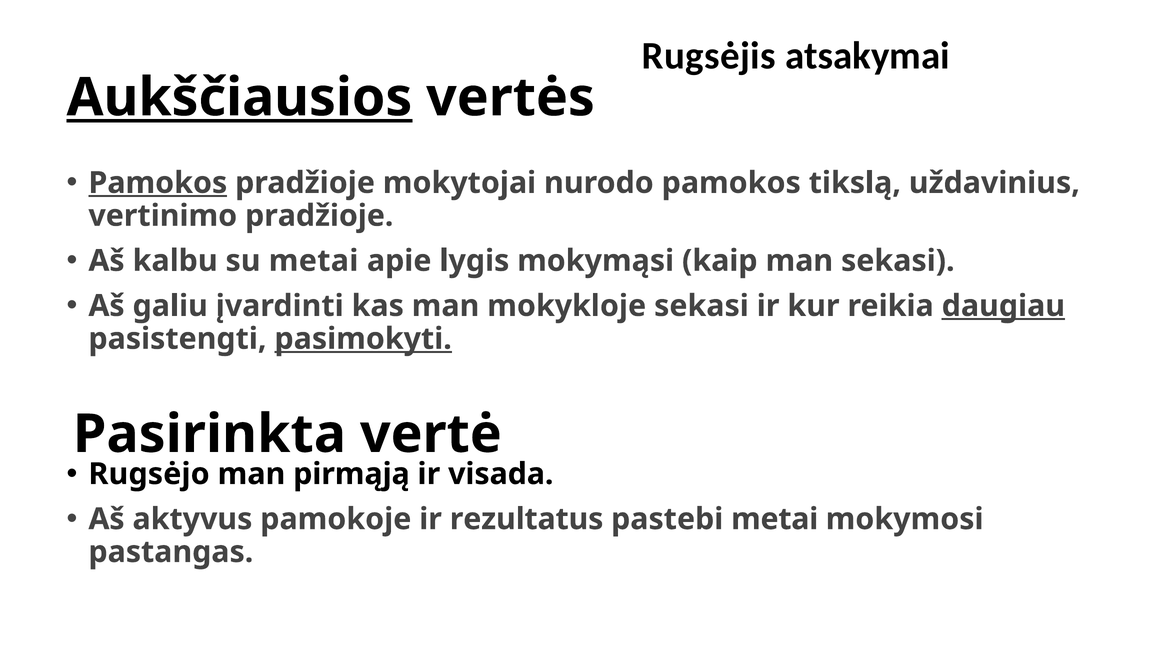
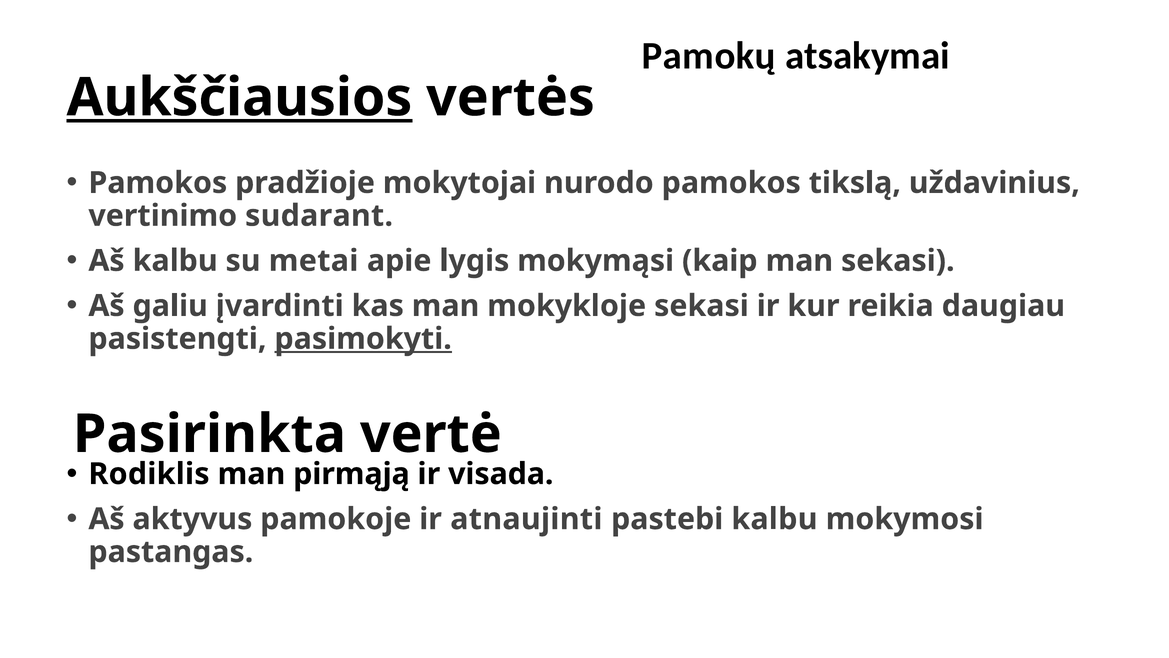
Rugsėjis: Rugsėjis -> Pamokų
Pamokos at (158, 183) underline: present -> none
vertinimo pradžioje: pradžioje -> sudarant
daugiau underline: present -> none
Rugsėjo: Rugsėjo -> Rodiklis
rezultatus: rezultatus -> atnaujinti
pastebi metai: metai -> kalbu
